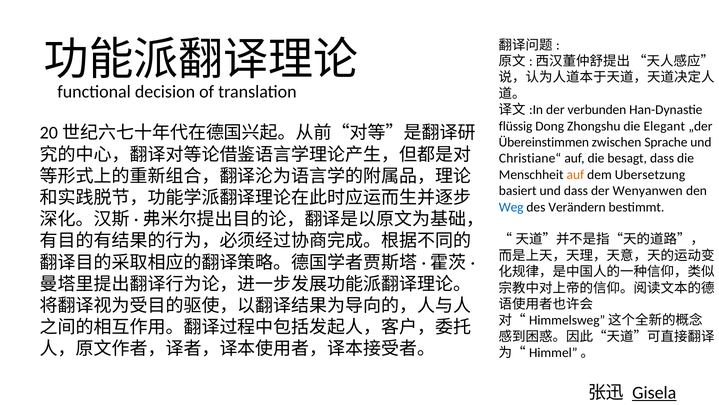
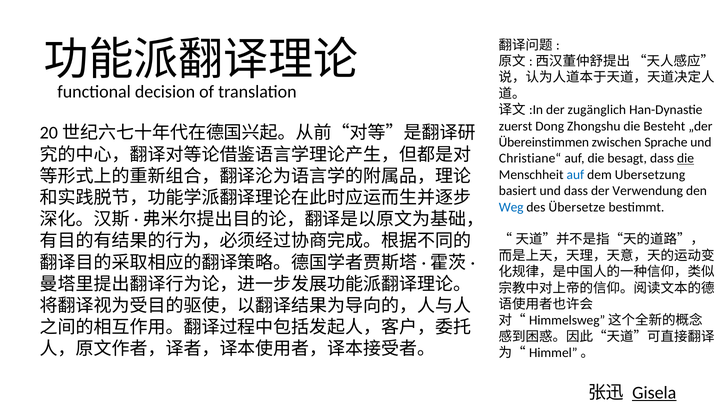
verbunden: verbunden -> zugänglich
flüssig: flüssig -> zuerst
Elegant: Elegant -> Besteht
die at (686, 158) underline: none -> present
auf at (575, 174) colour: orange -> blue
Wenyanwen: Wenyanwen -> Verwendung
Verändern: Verändern -> Übersetze
